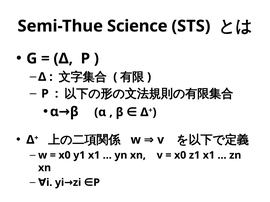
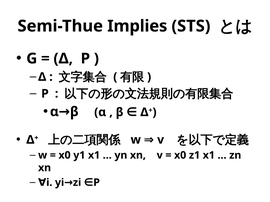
Science: Science -> Implies
